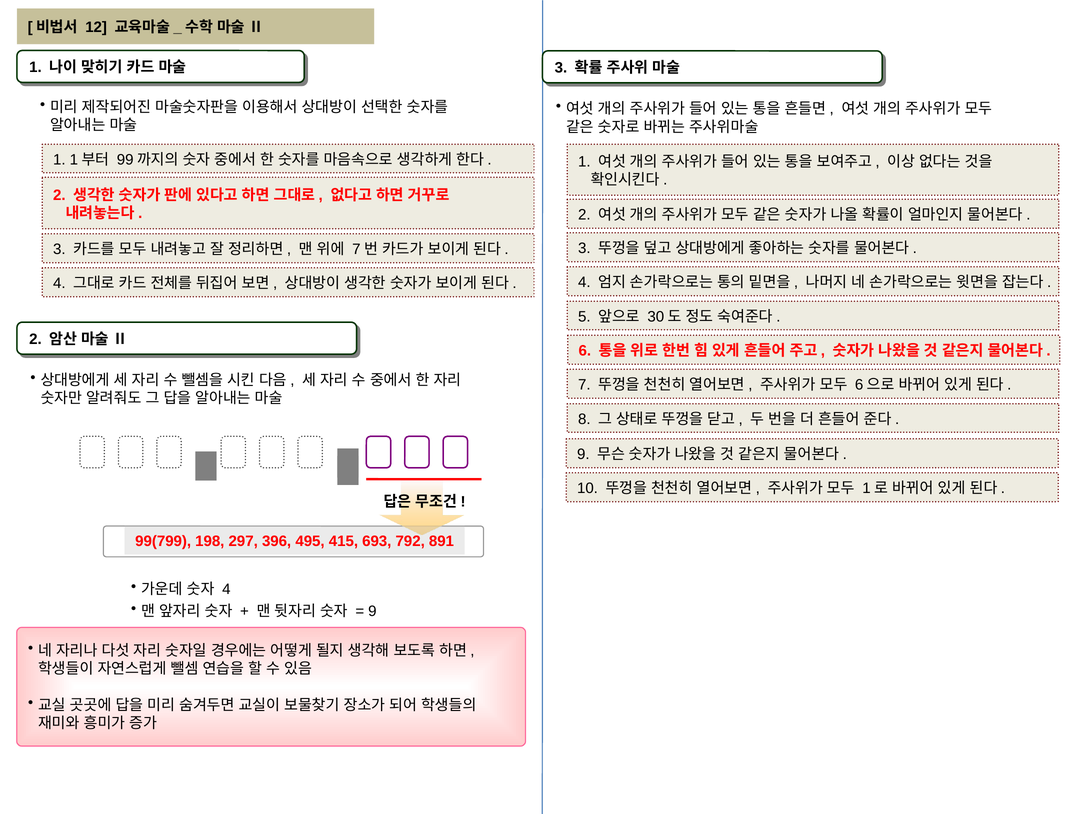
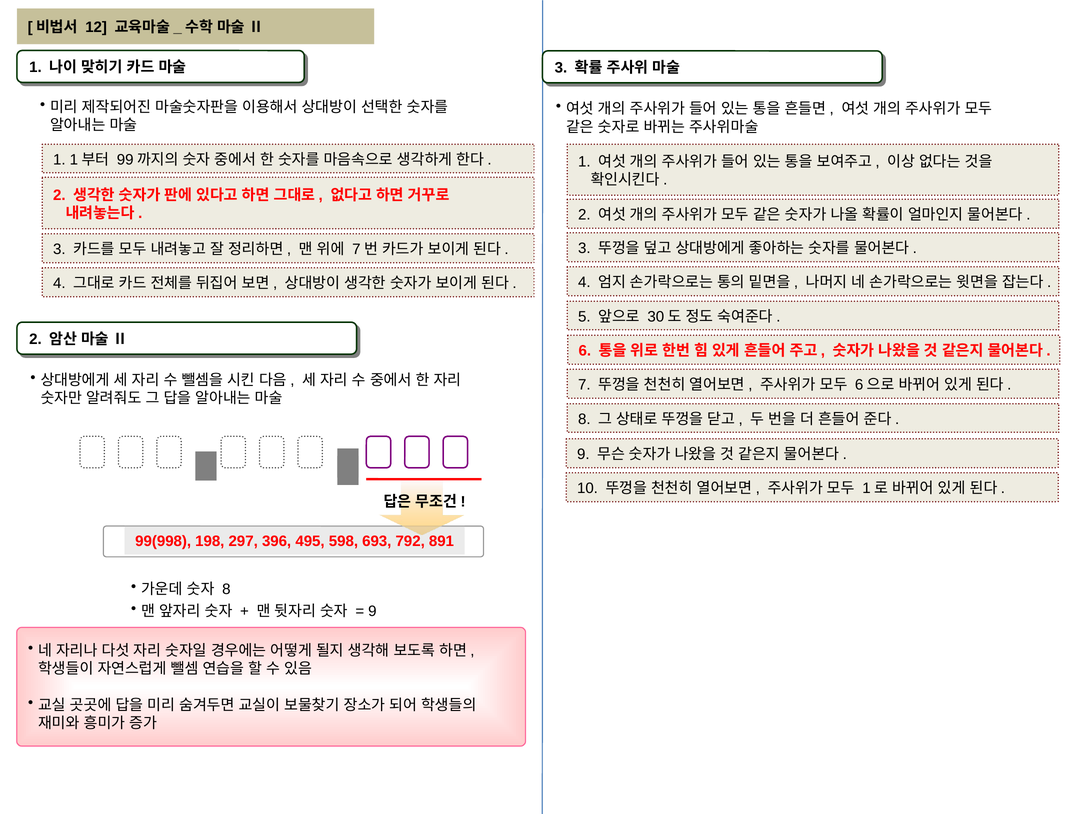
99(799: 99(799 -> 99(998
415: 415 -> 598
4 at (226, 589): 4 -> 8
